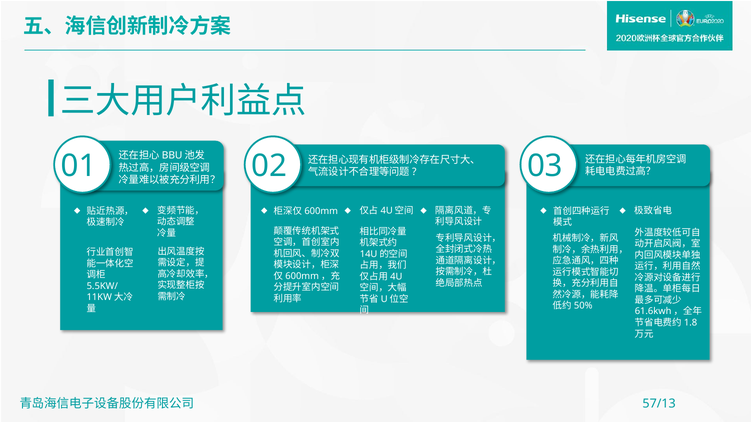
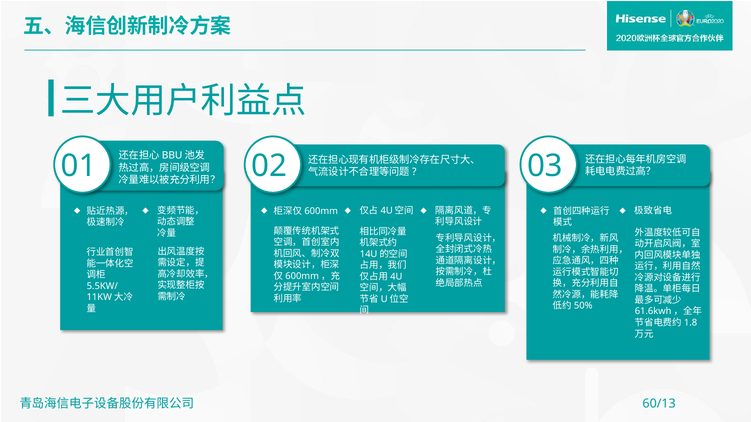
57/13: 57/13 -> 60/13
